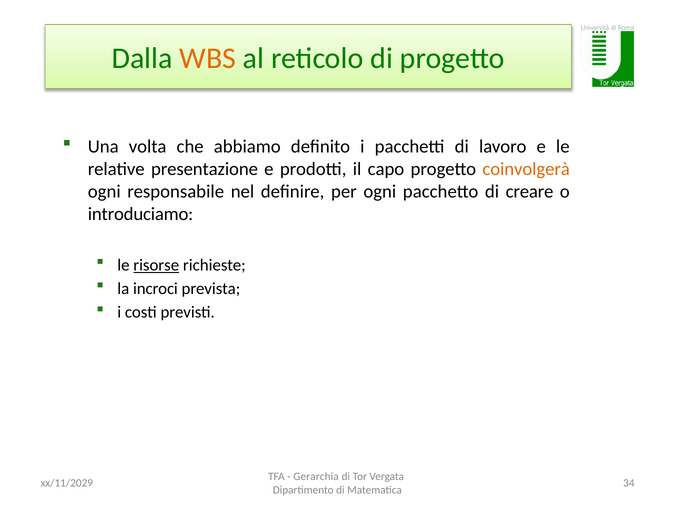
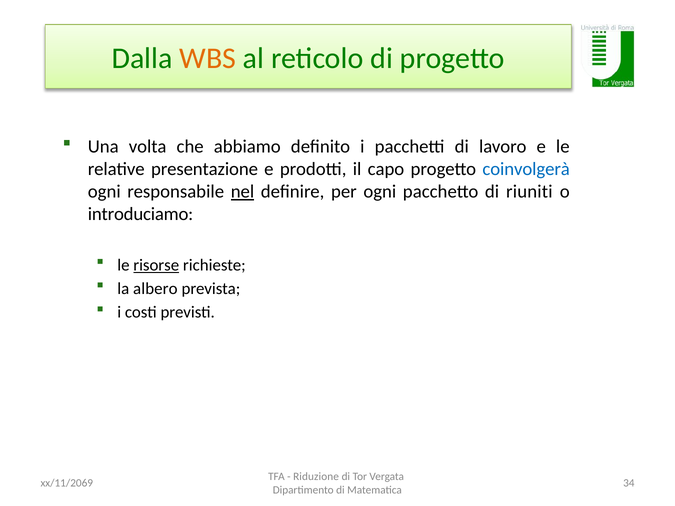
coinvolgerà colour: orange -> blue
nel underline: none -> present
creare: creare -> riuniti
incroci: incroci -> albero
Gerarchia: Gerarchia -> Riduzione
xx/11/2029: xx/11/2029 -> xx/11/2069
